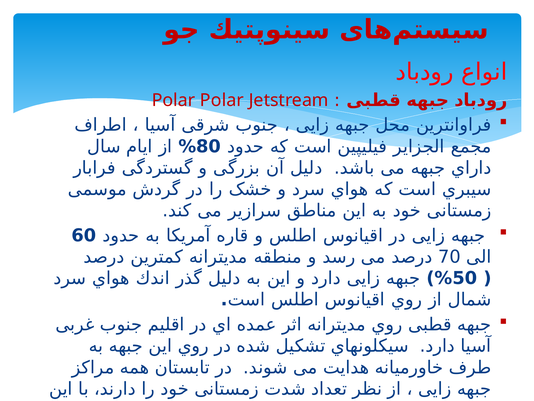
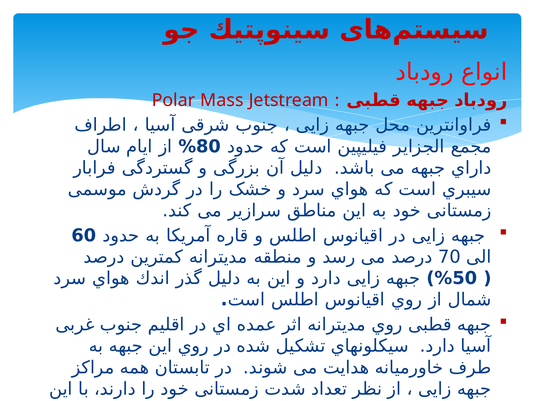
Polar Polar: Polar -> Mass
